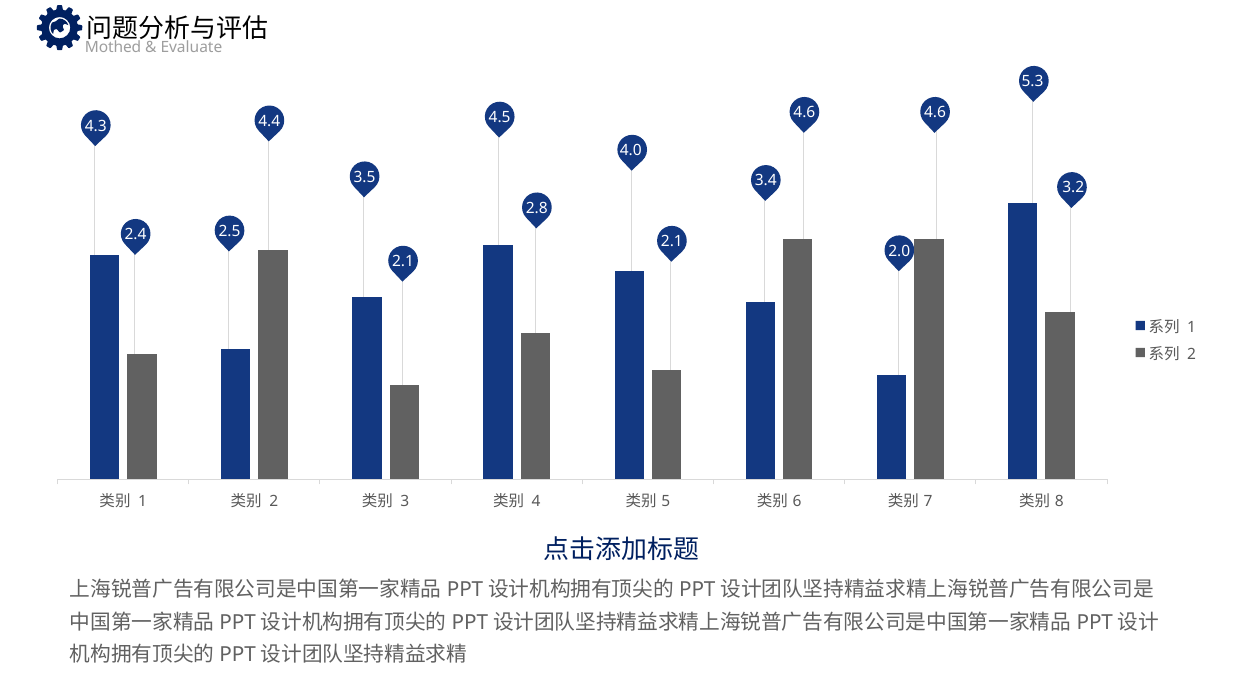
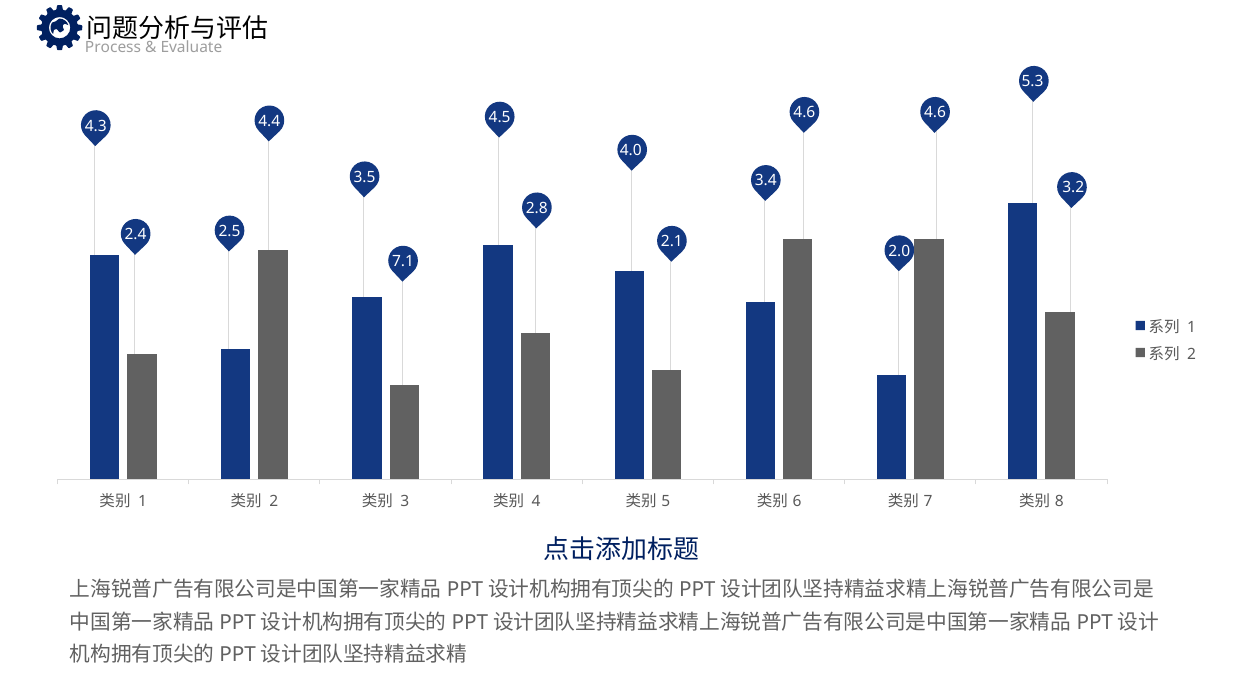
Mothed: Mothed -> Process
2.1 at (403, 261): 2.1 -> 7.1
